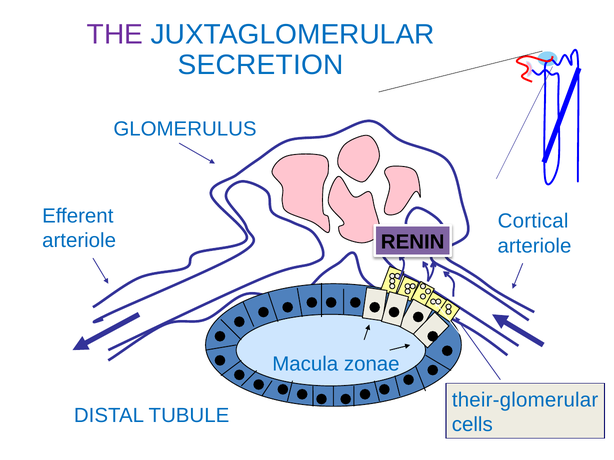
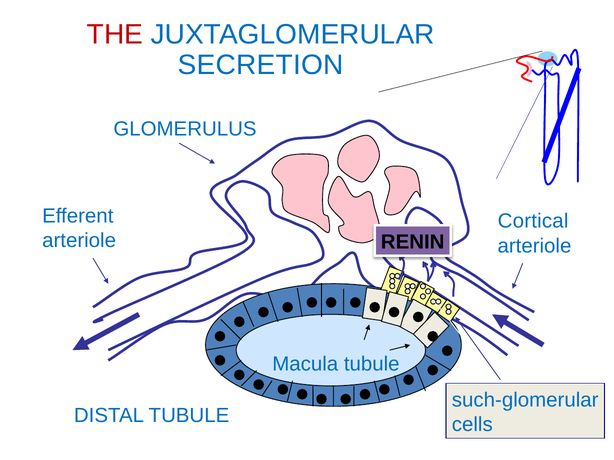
THE colour: purple -> red
Macula zonae: zonae -> tubule
their-glomerular: their-glomerular -> such-glomerular
